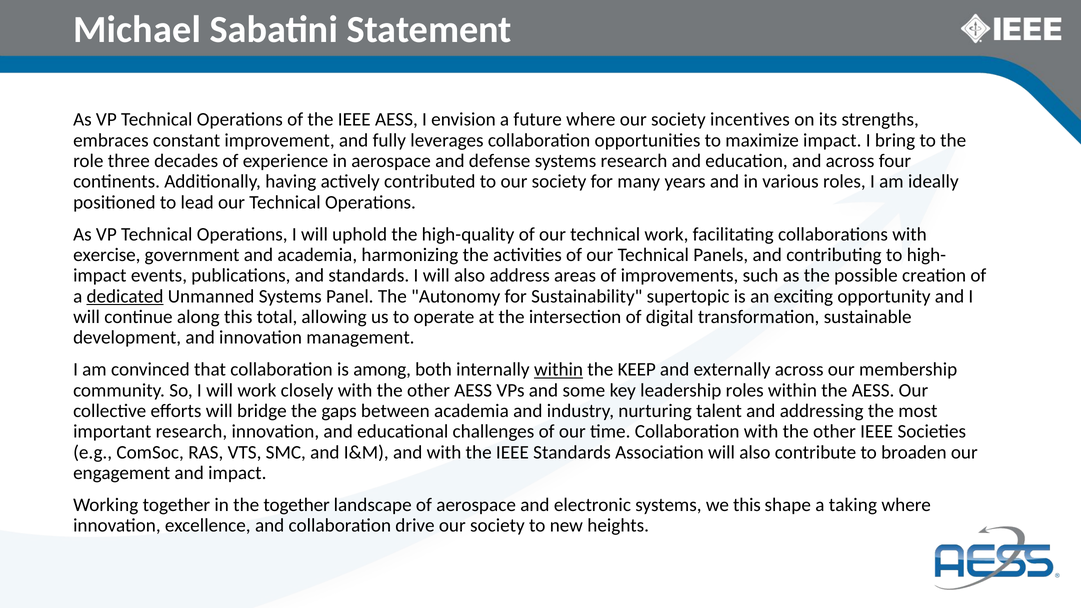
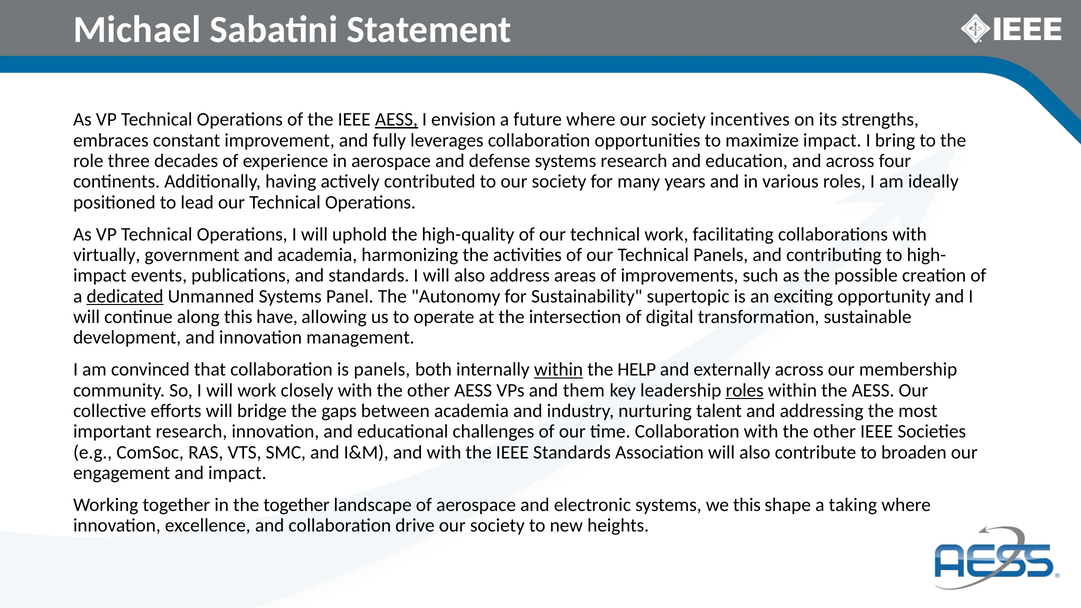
AESS at (396, 120) underline: none -> present
exercise: exercise -> virtually
total: total -> have
is among: among -> panels
KEEP: KEEP -> HELP
some: some -> them
roles at (745, 390) underline: none -> present
